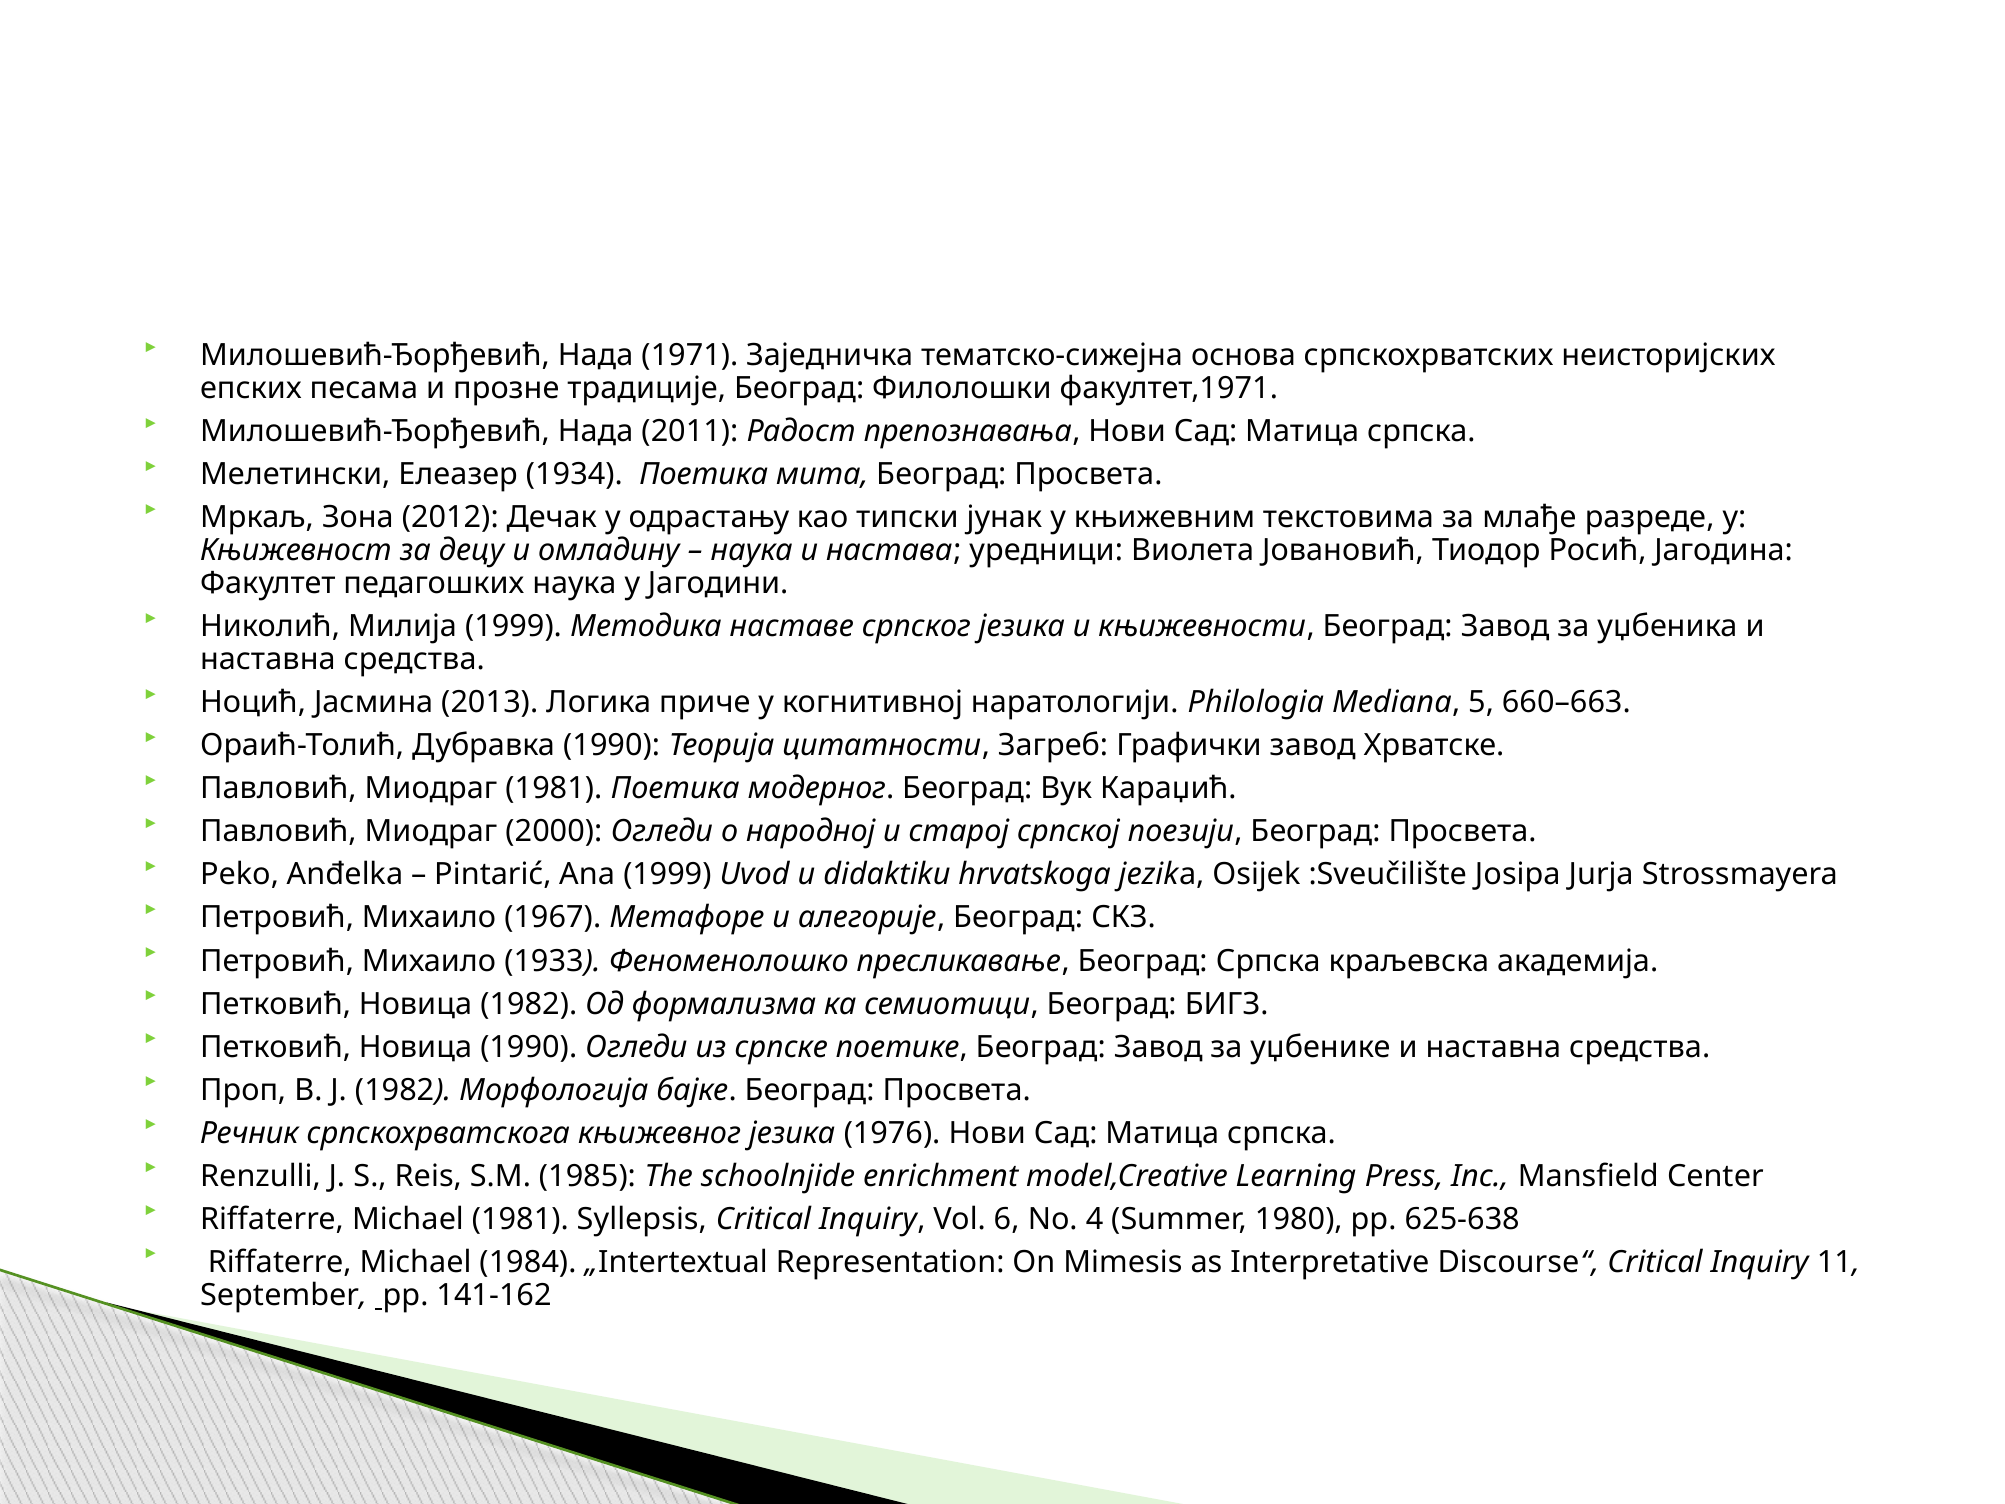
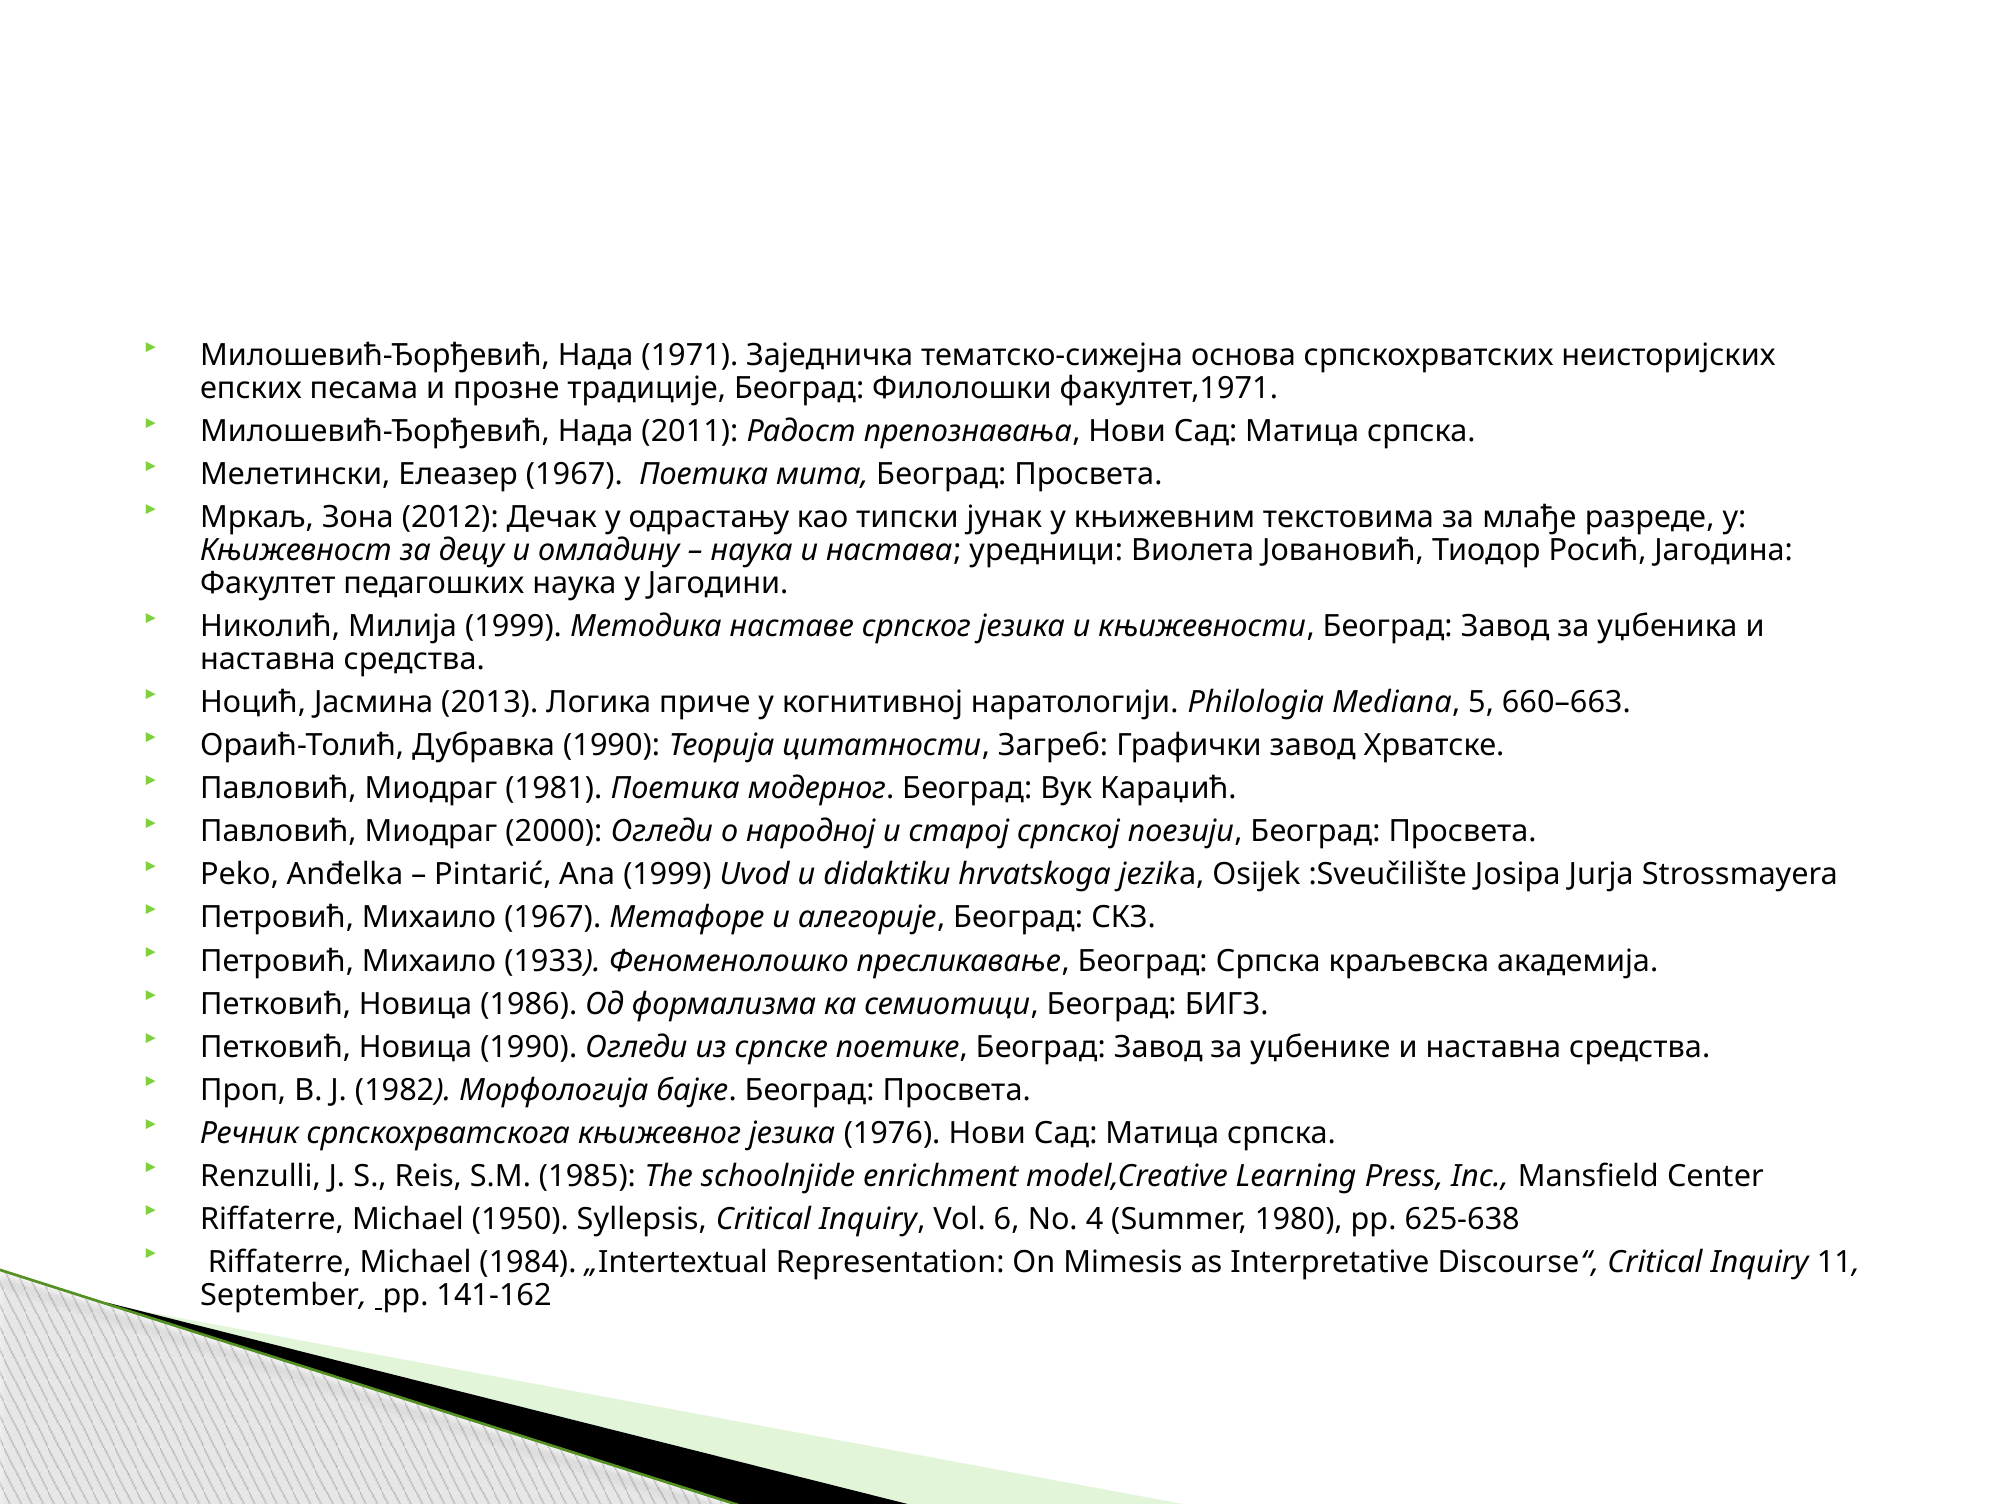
Елеазер 1934: 1934 -> 1967
Новица 1982: 1982 -> 1986
Michael 1981: 1981 -> 1950
